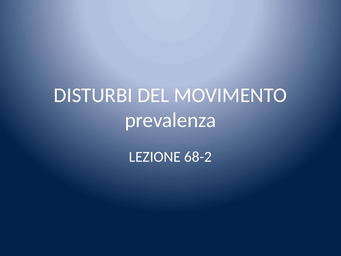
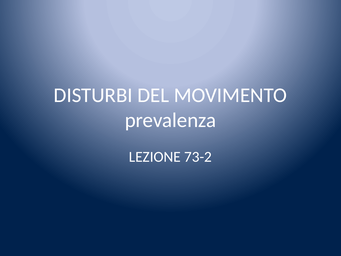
68-2: 68-2 -> 73-2
